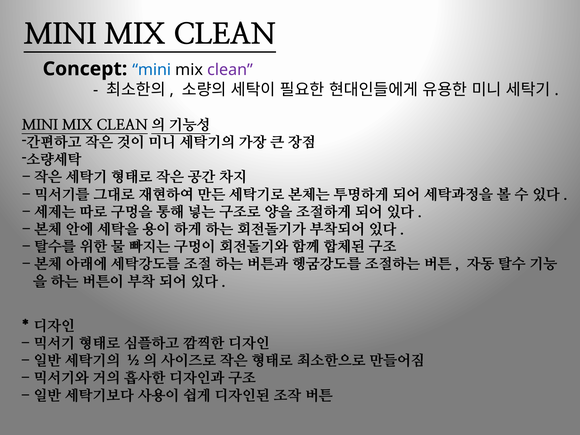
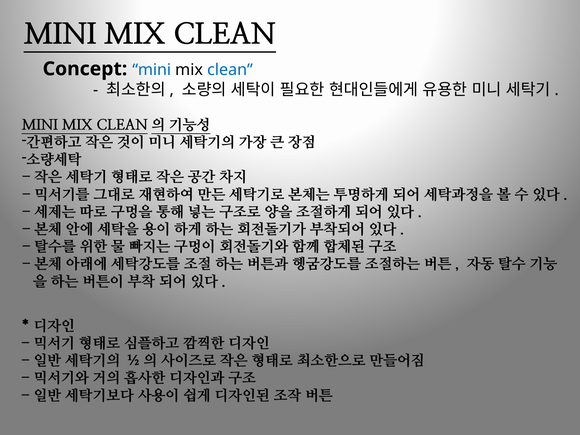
clean at (230, 70) colour: purple -> blue
